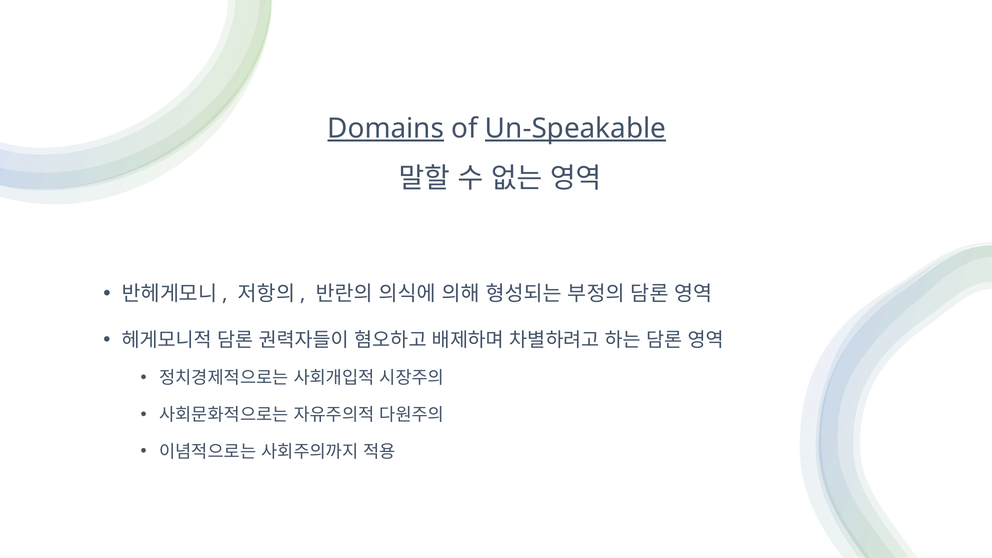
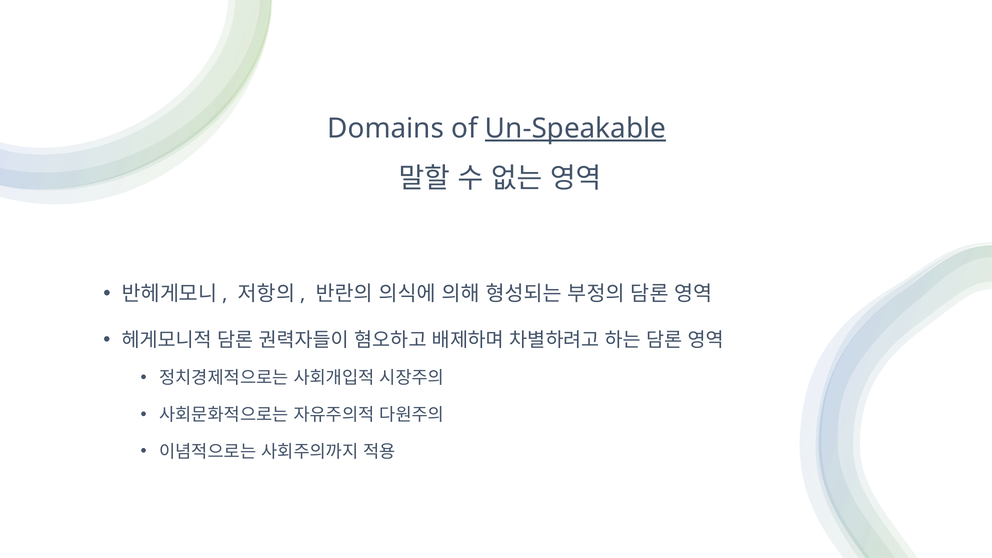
Domains underline: present -> none
